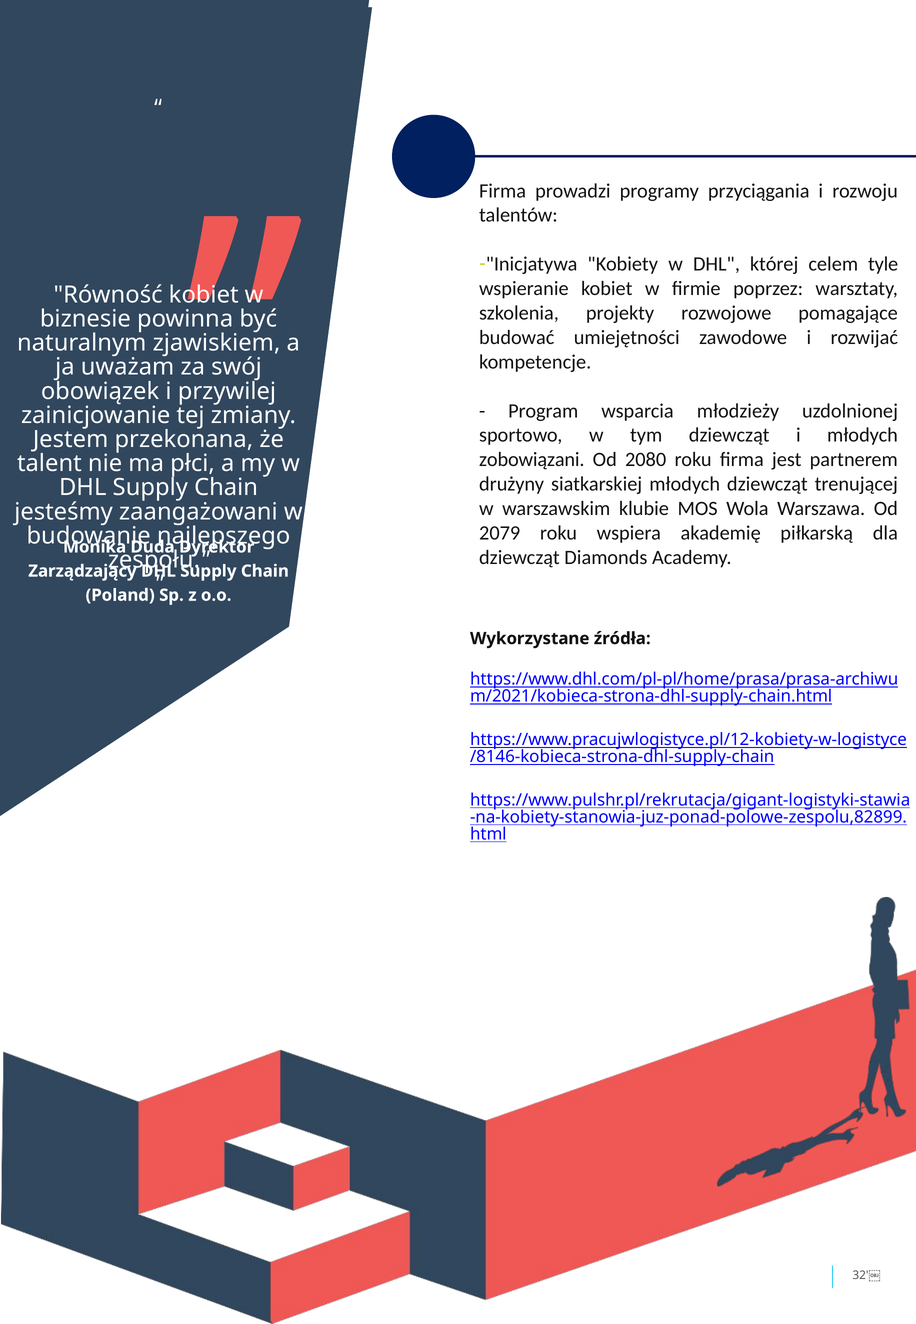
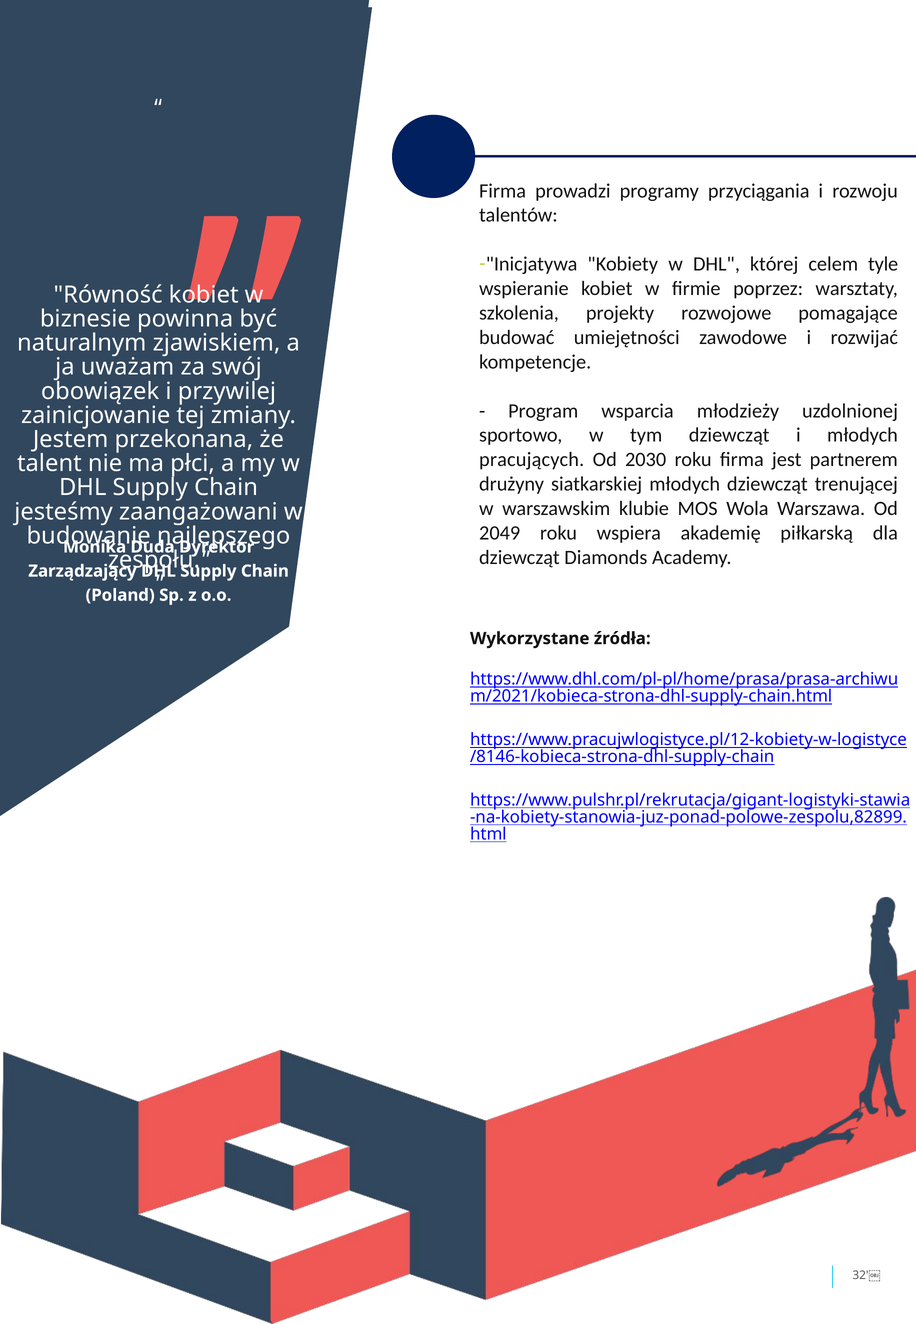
zobowiązani: zobowiązani -> pracujących
2080: 2080 -> 2030
2079: 2079 -> 2049
